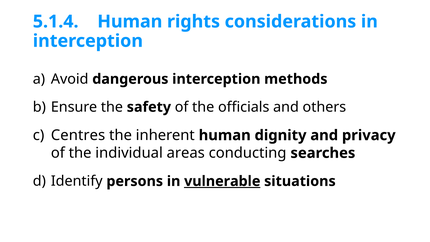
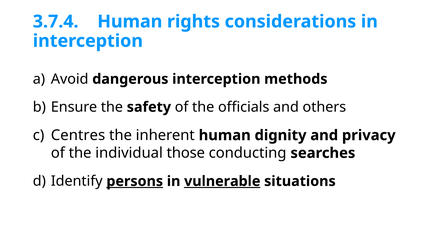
5.1.4: 5.1.4 -> 3.7.4
areas: areas -> those
persons underline: none -> present
